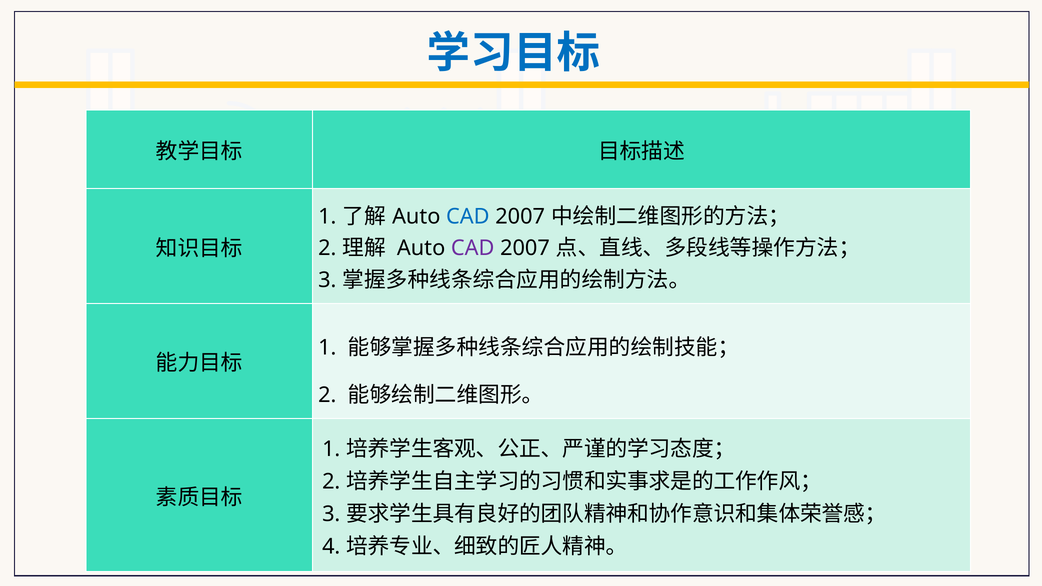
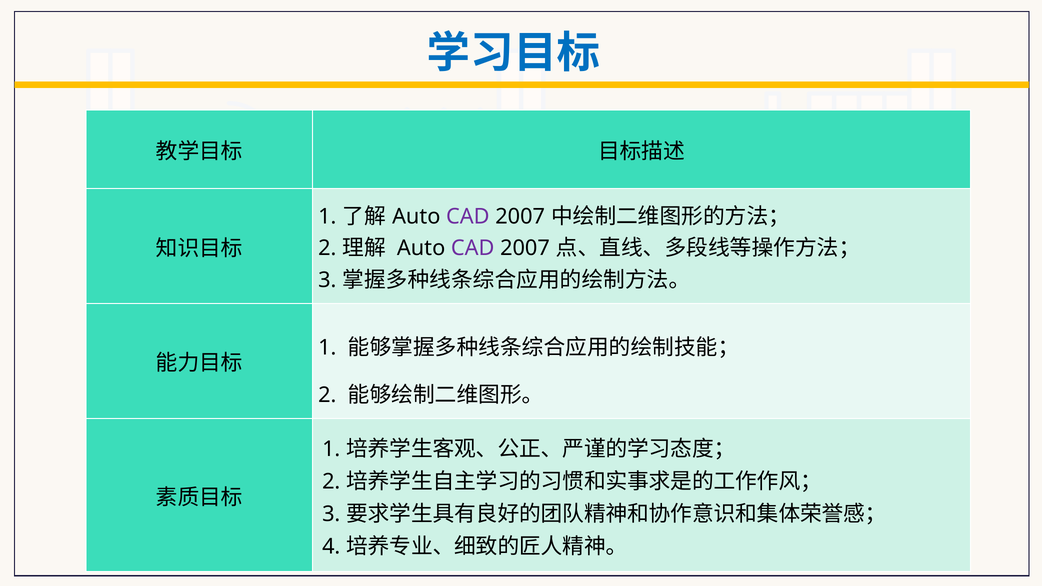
CAD at (468, 217) colour: blue -> purple
